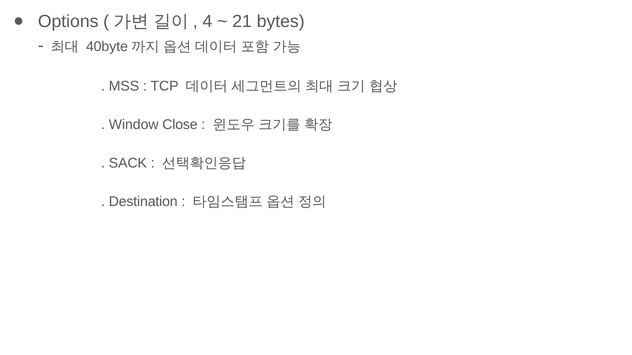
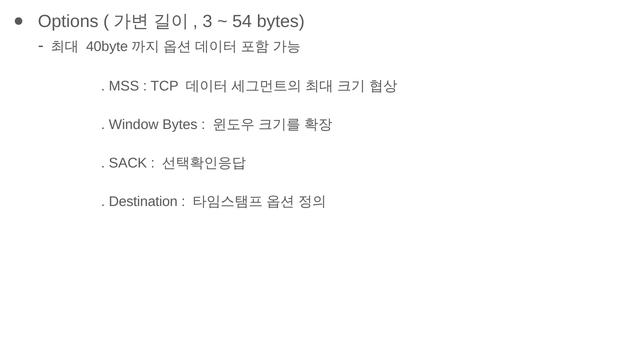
4: 4 -> 3
21: 21 -> 54
Window Close: Close -> Bytes
